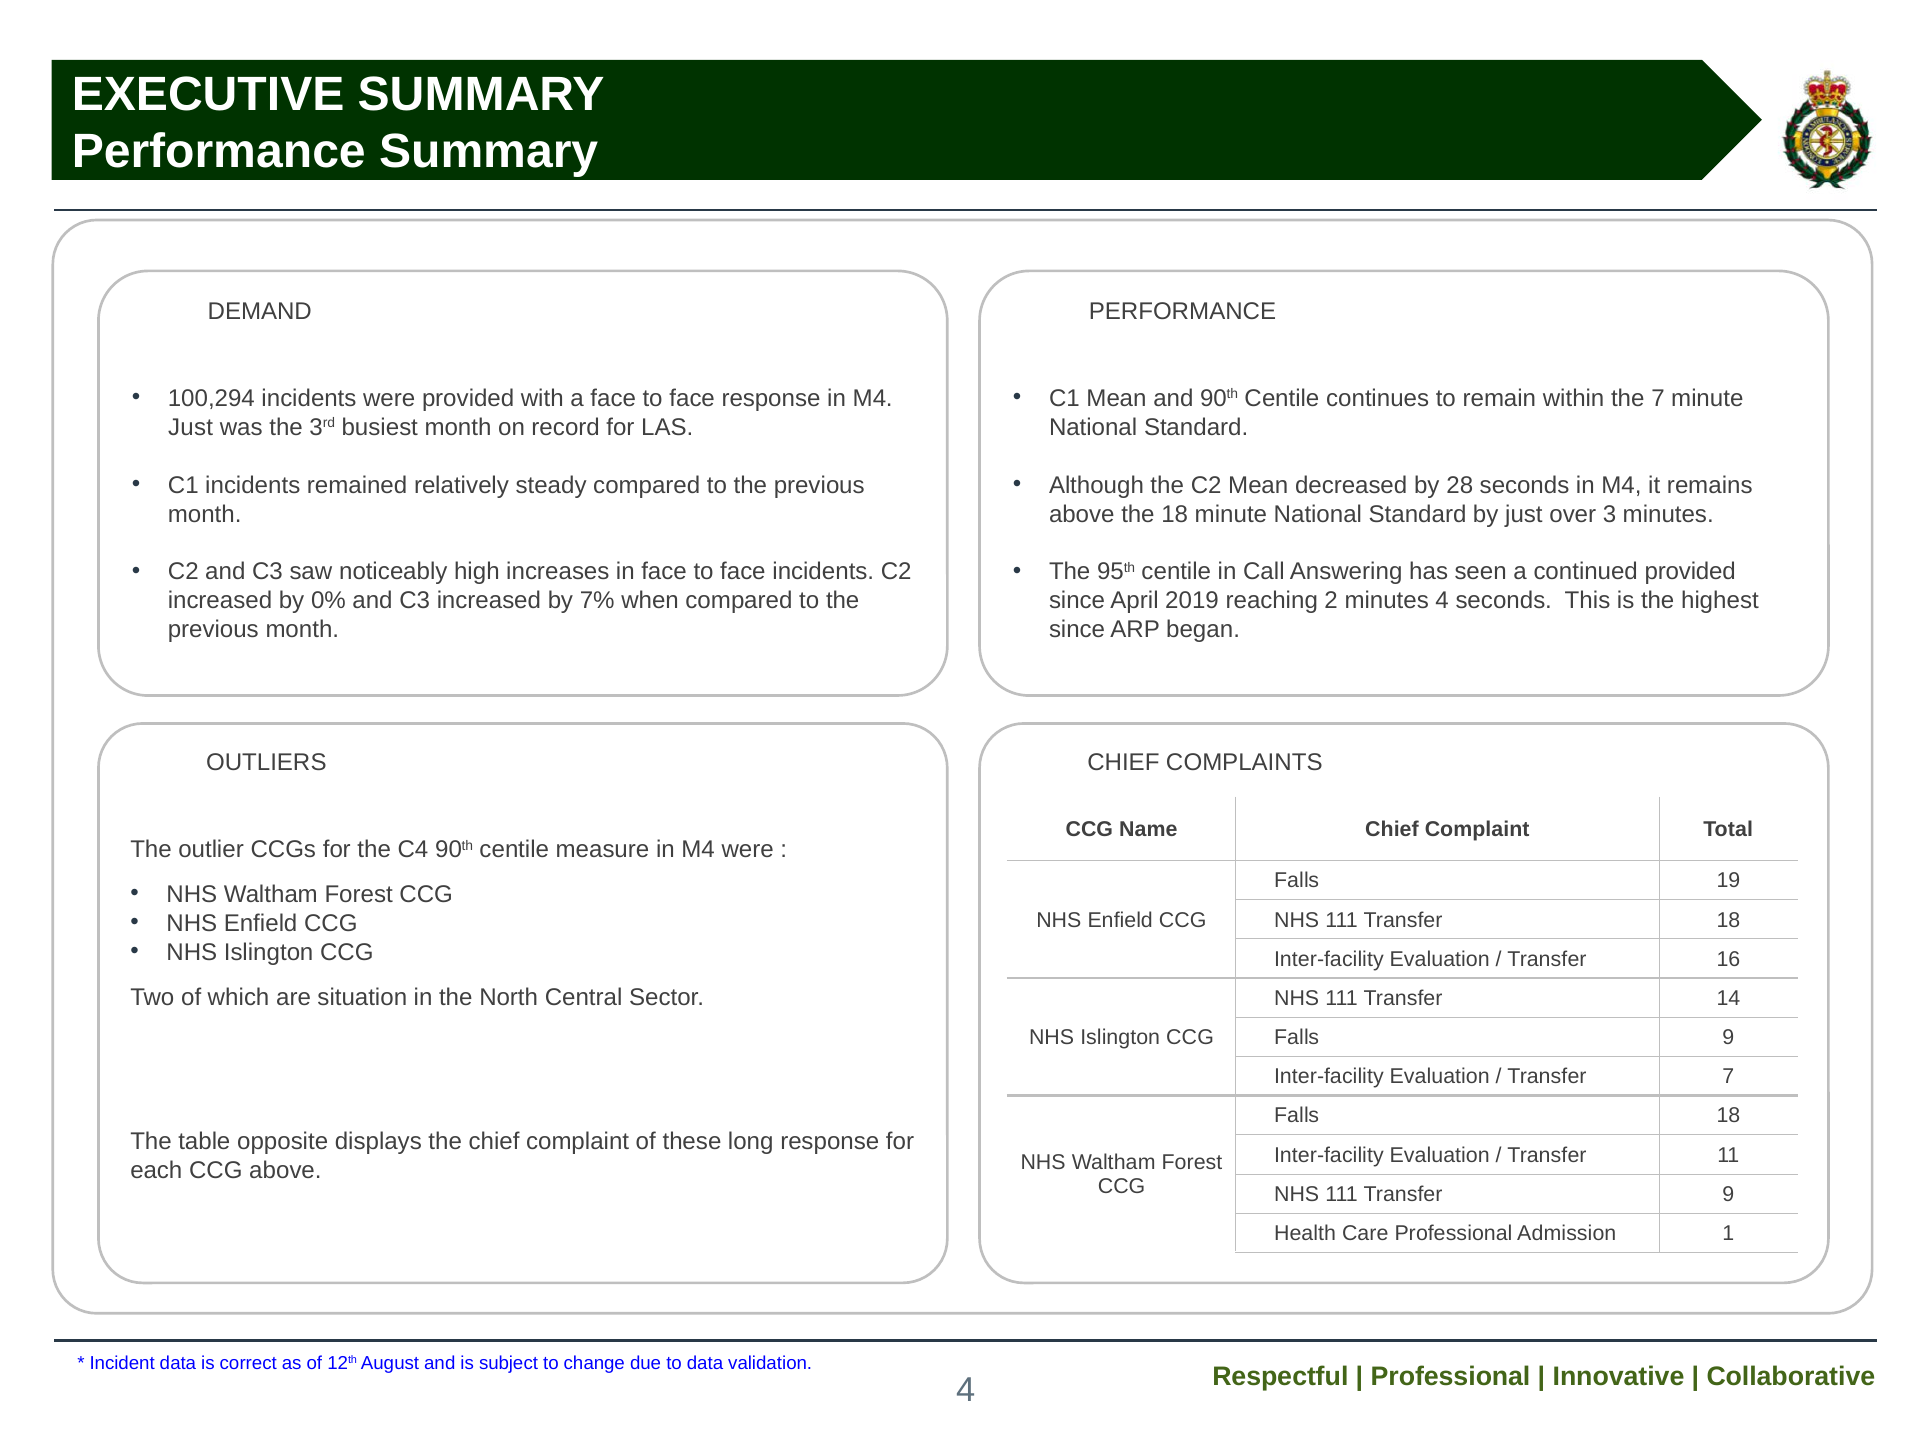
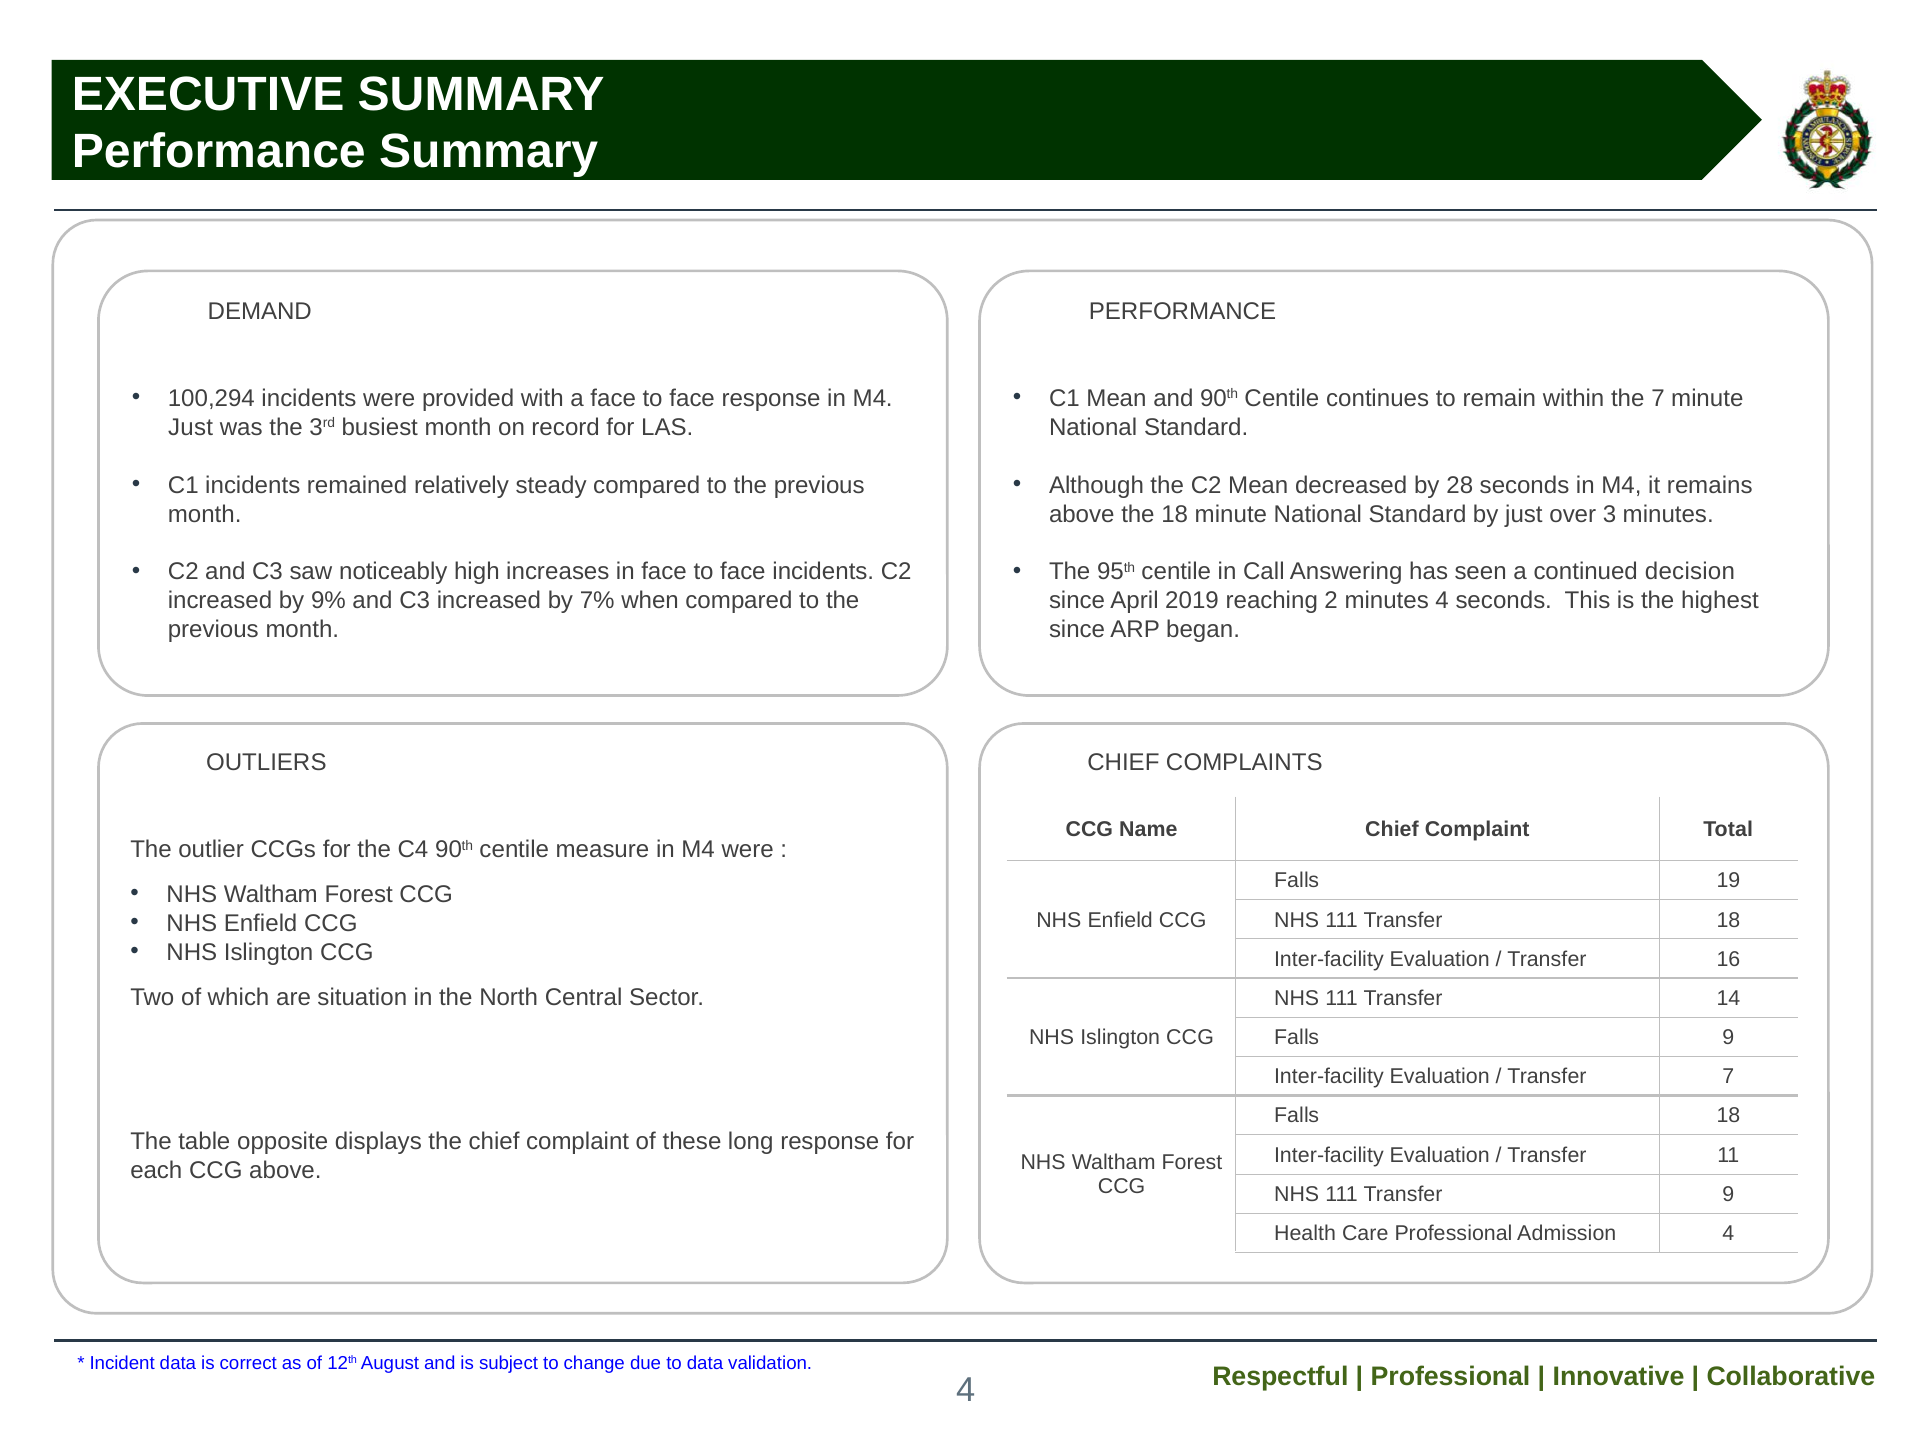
continued provided: provided -> decision
0%: 0% -> 9%
Admission 1: 1 -> 4
